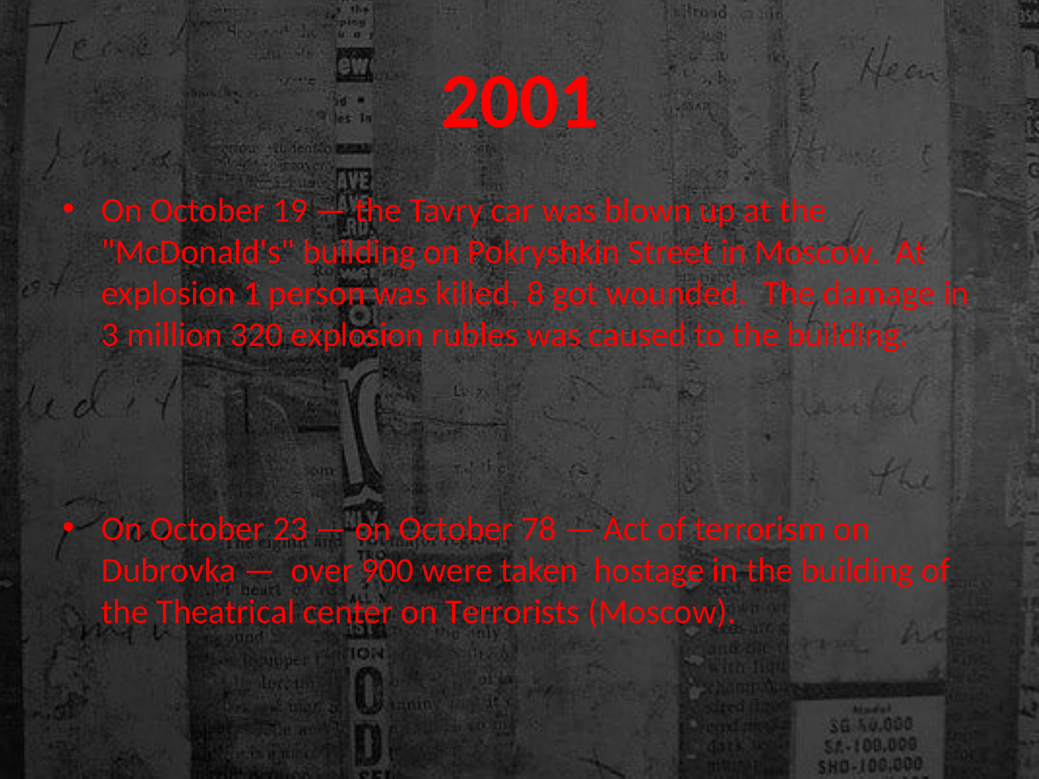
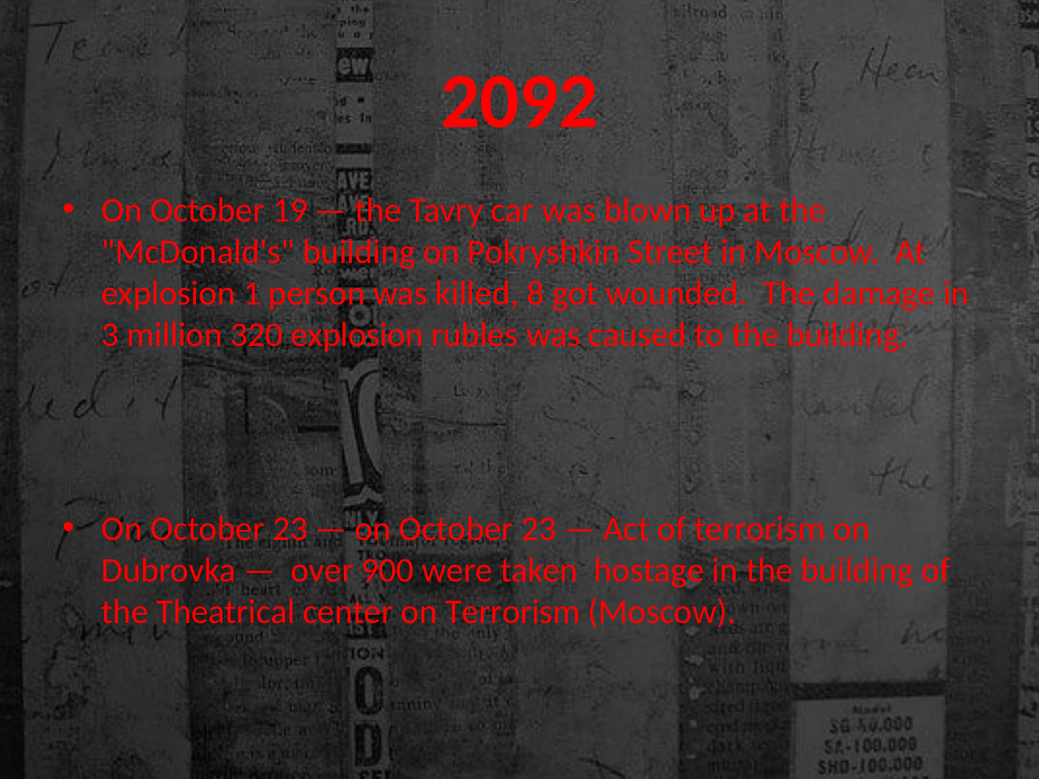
2001: 2001 -> 2092
78 at (539, 529): 78 -> 23
on Terrorists: Terrorists -> Terrorism
